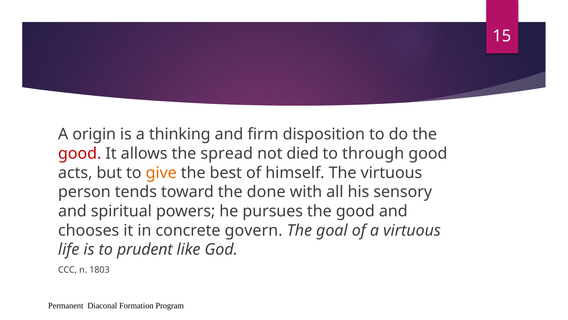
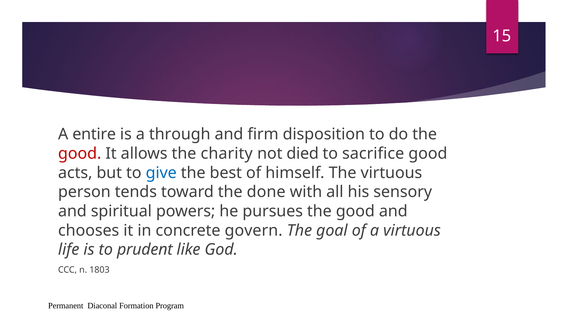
origin: origin -> entire
thinking: thinking -> through
spread: spread -> charity
through: through -> sacrifice
give colour: orange -> blue
